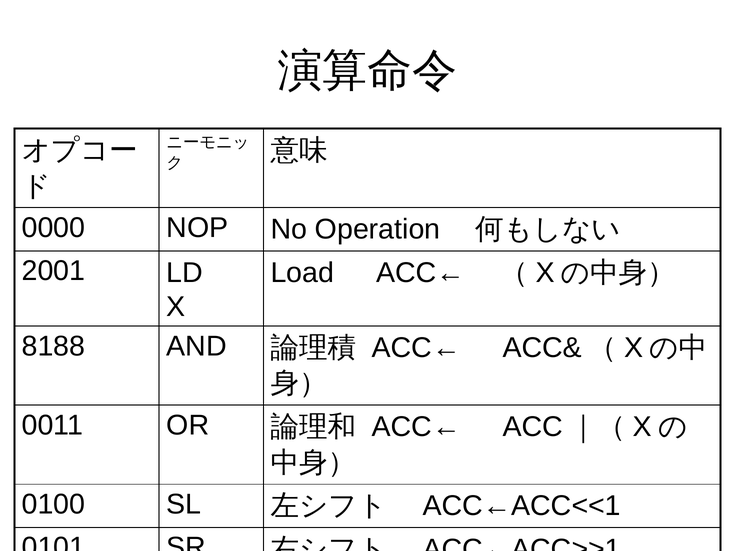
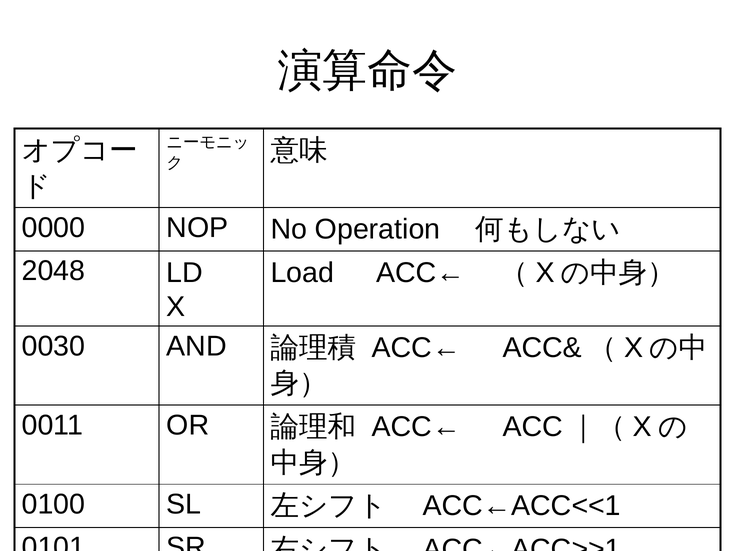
2001: 2001 -> 2048
8188: 8188 -> 0030
